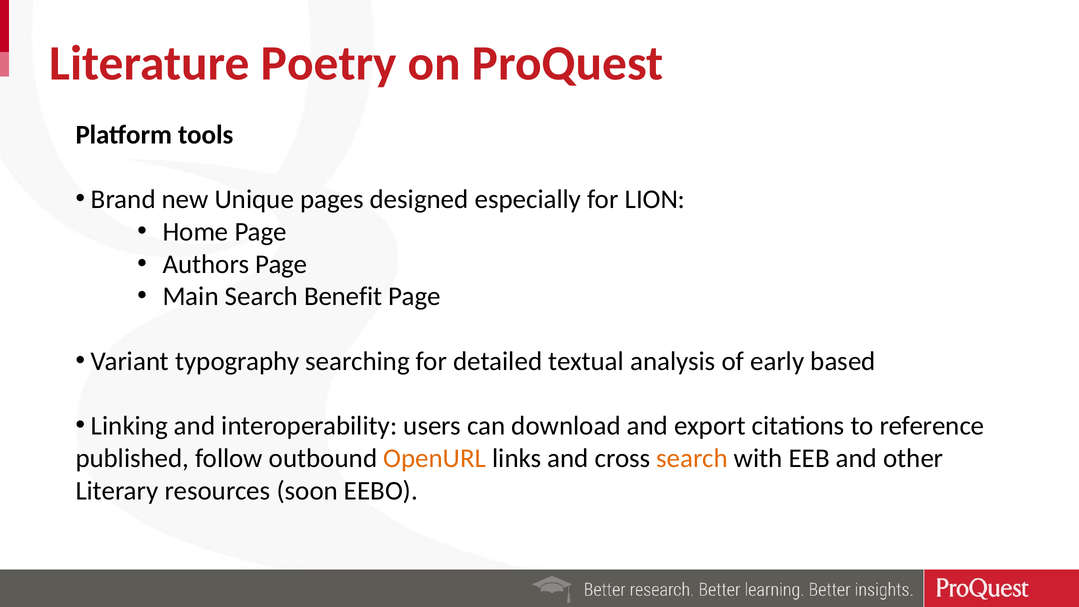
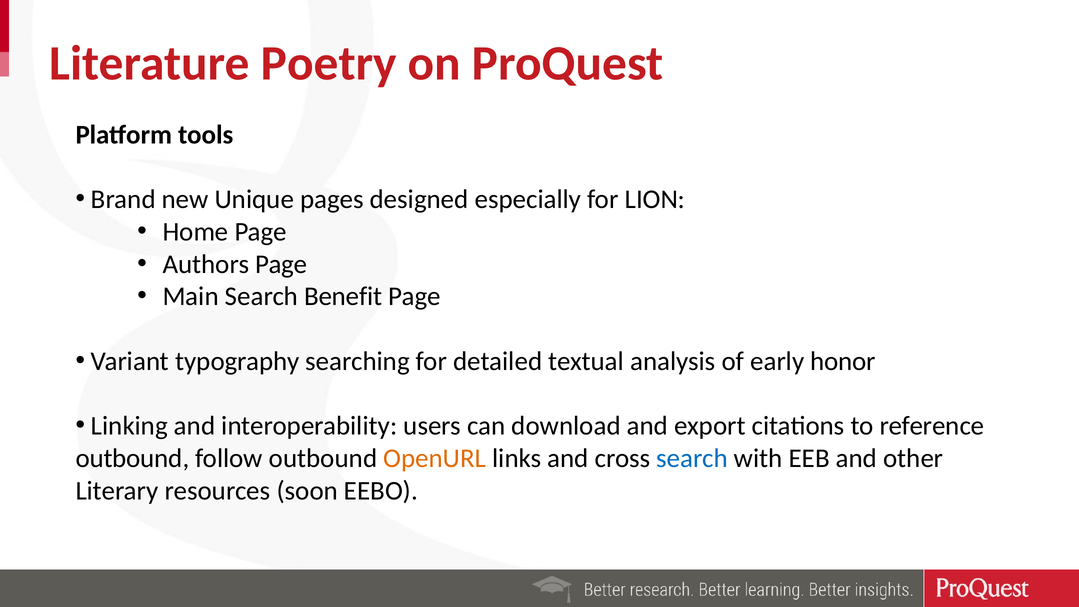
based: based -> honor
published at (132, 458): published -> outbound
search at (692, 458) colour: orange -> blue
